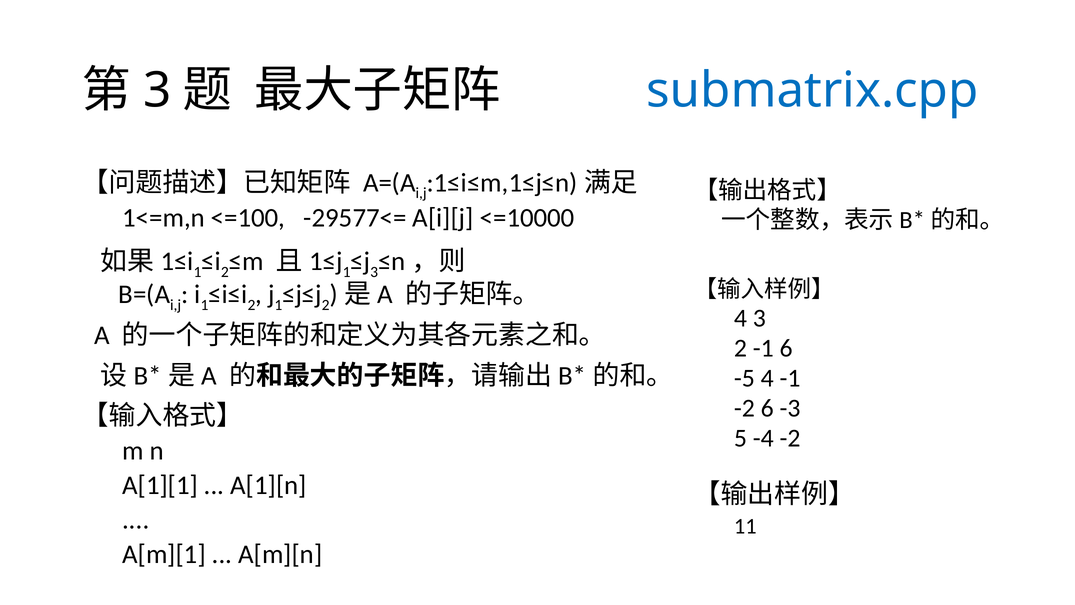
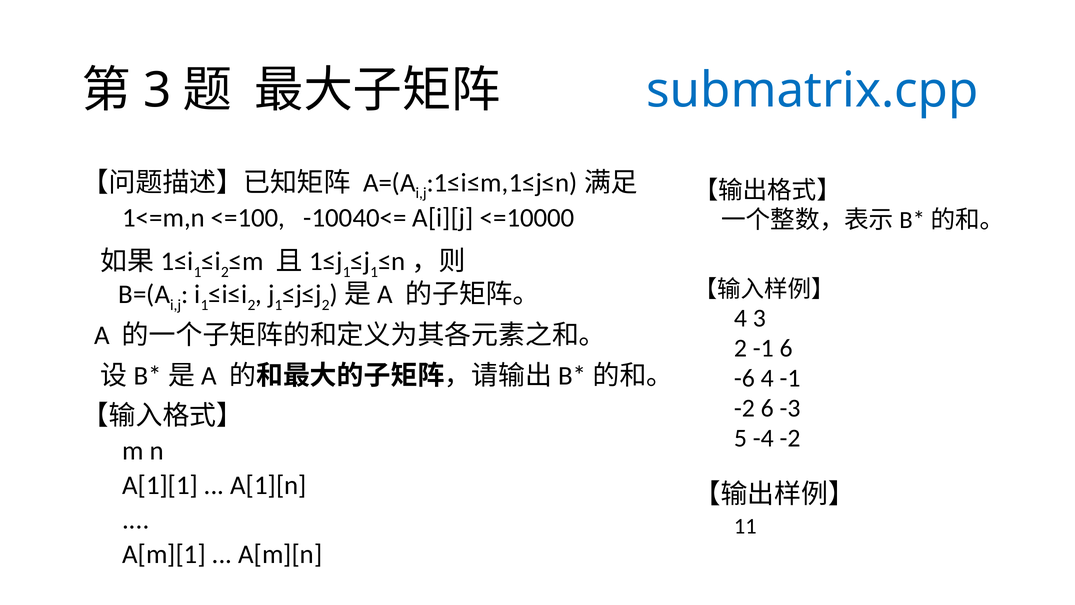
-29577<=: -29577<= -> -10040<=
3 at (374, 272): 3 -> 1
-5: -5 -> -6
